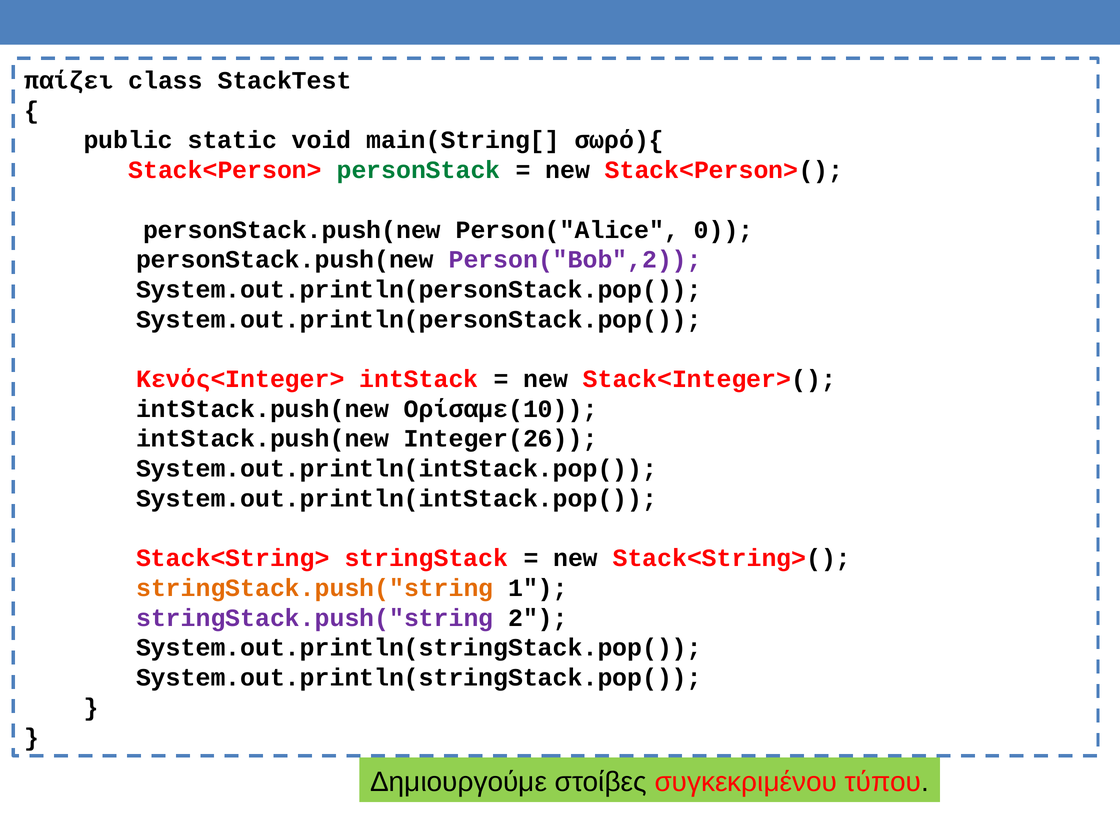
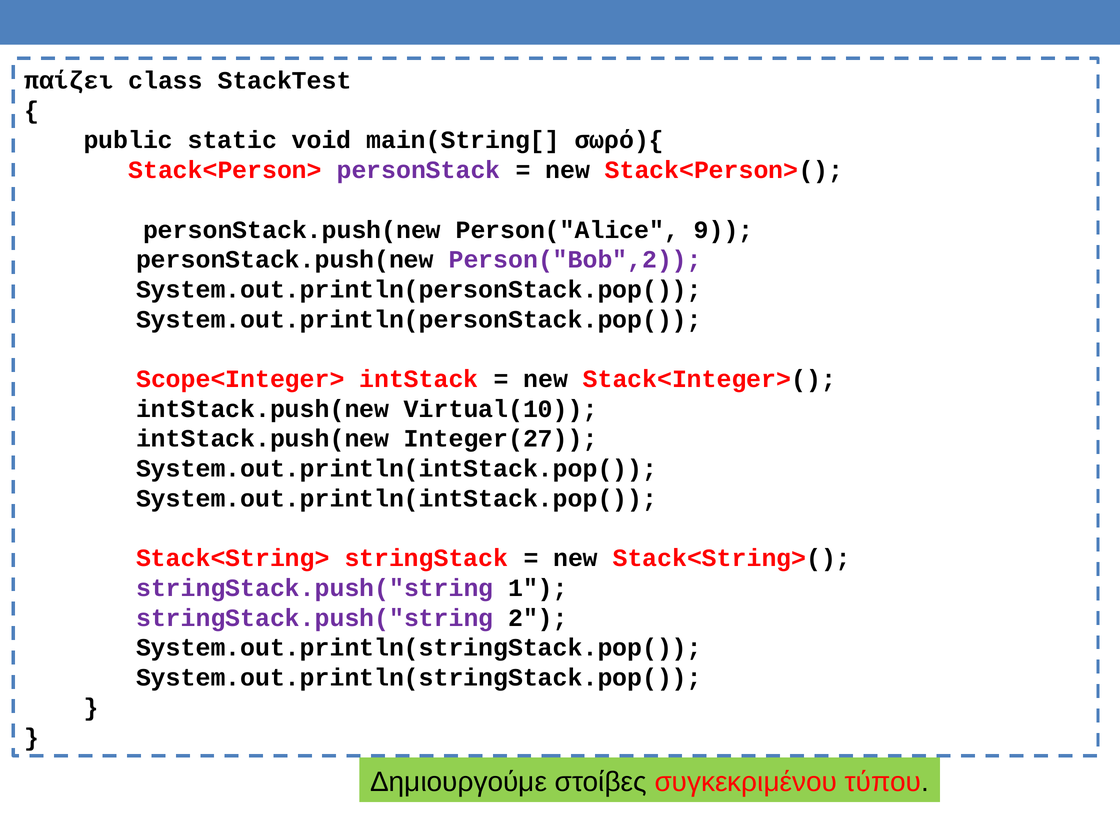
personStack colour: green -> purple
0: 0 -> 9
Κενός<Integer>: Κενός<Integer> -> Scope<Integer>
Ορίσαμε(10: Ορίσαμε(10 -> Virtual(10
Integer(26: Integer(26 -> Integer(27
stringStack.push("string at (315, 588) colour: orange -> purple
